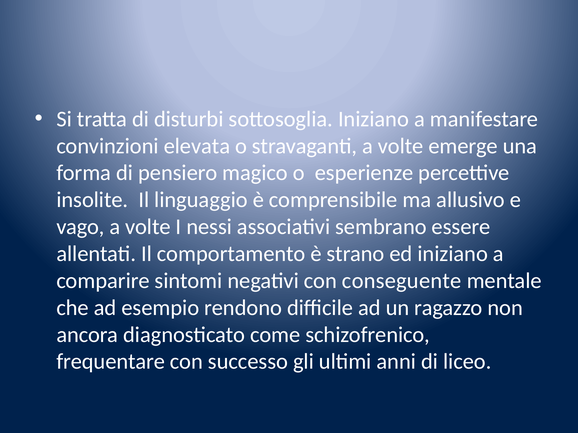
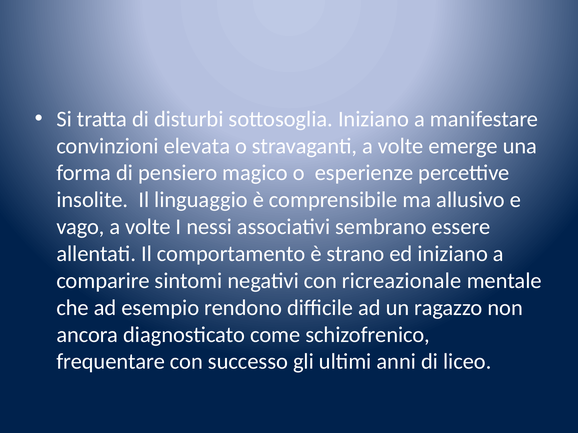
conseguente: conseguente -> ricreazionale
